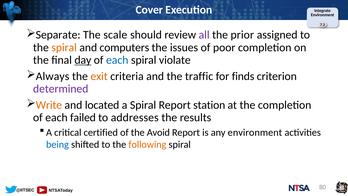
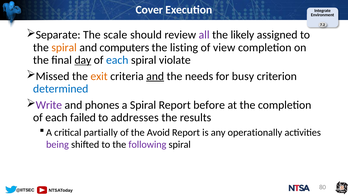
prior: prior -> likely
issues: issues -> listing
poor: poor -> view
Always: Always -> Missed
and at (155, 76) underline: none -> present
traffic: traffic -> needs
finds: finds -> busy
determined colour: purple -> blue
Write colour: orange -> purple
located: located -> phones
station: station -> before
certified: certified -> partially
any environment: environment -> operationally
being colour: blue -> purple
following colour: orange -> purple
